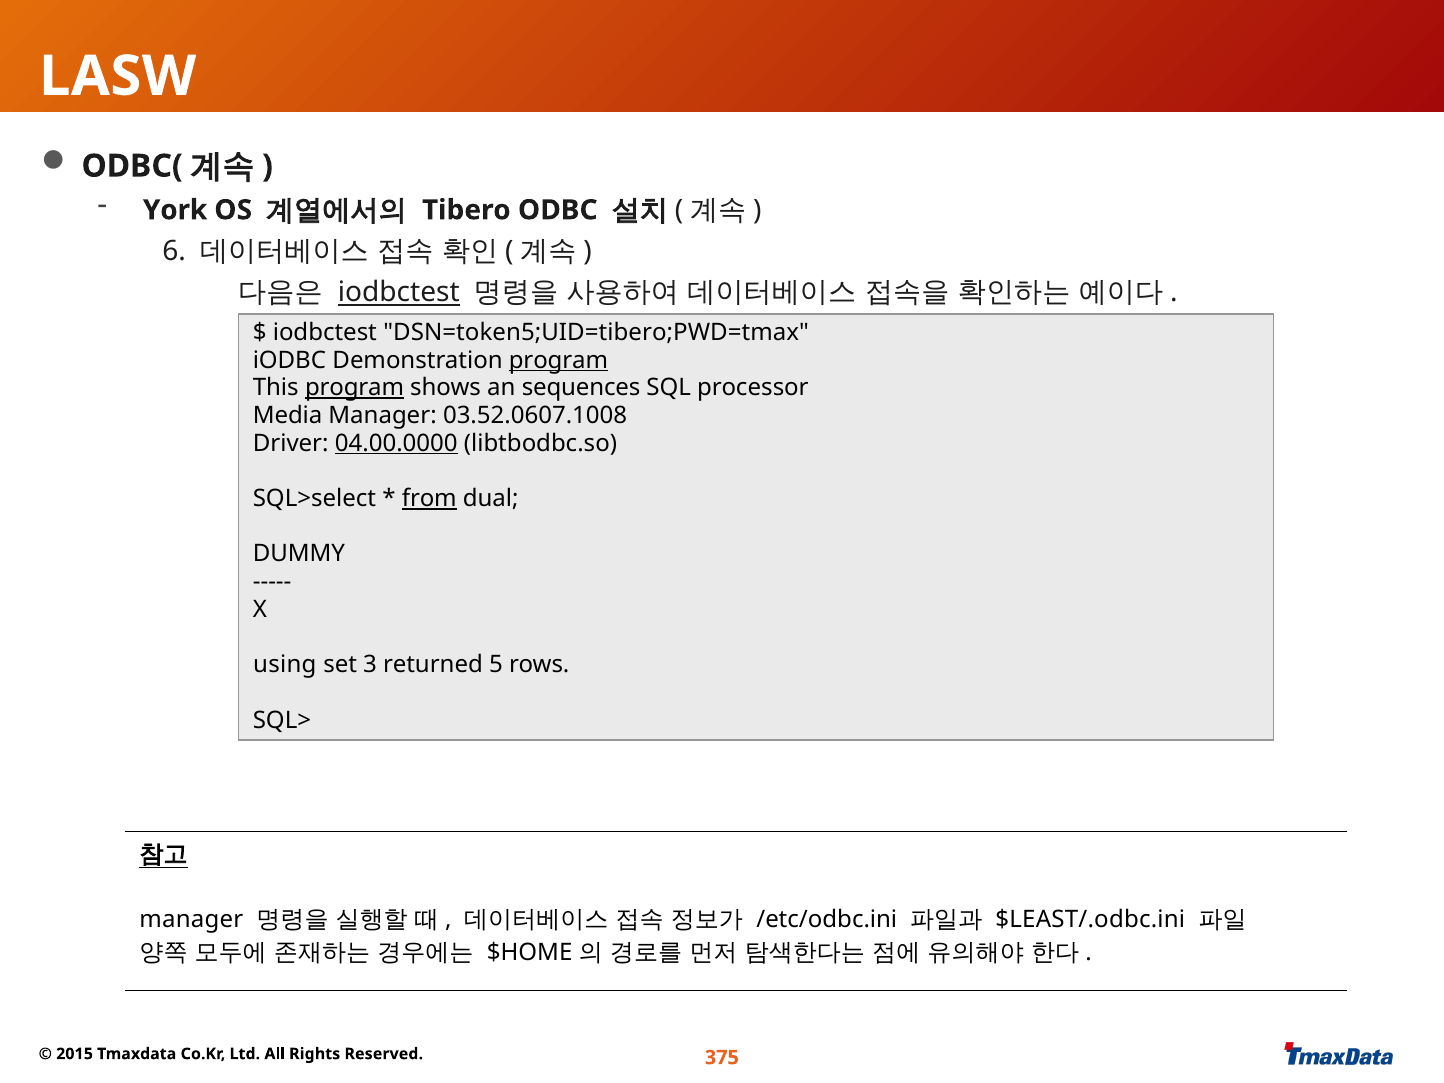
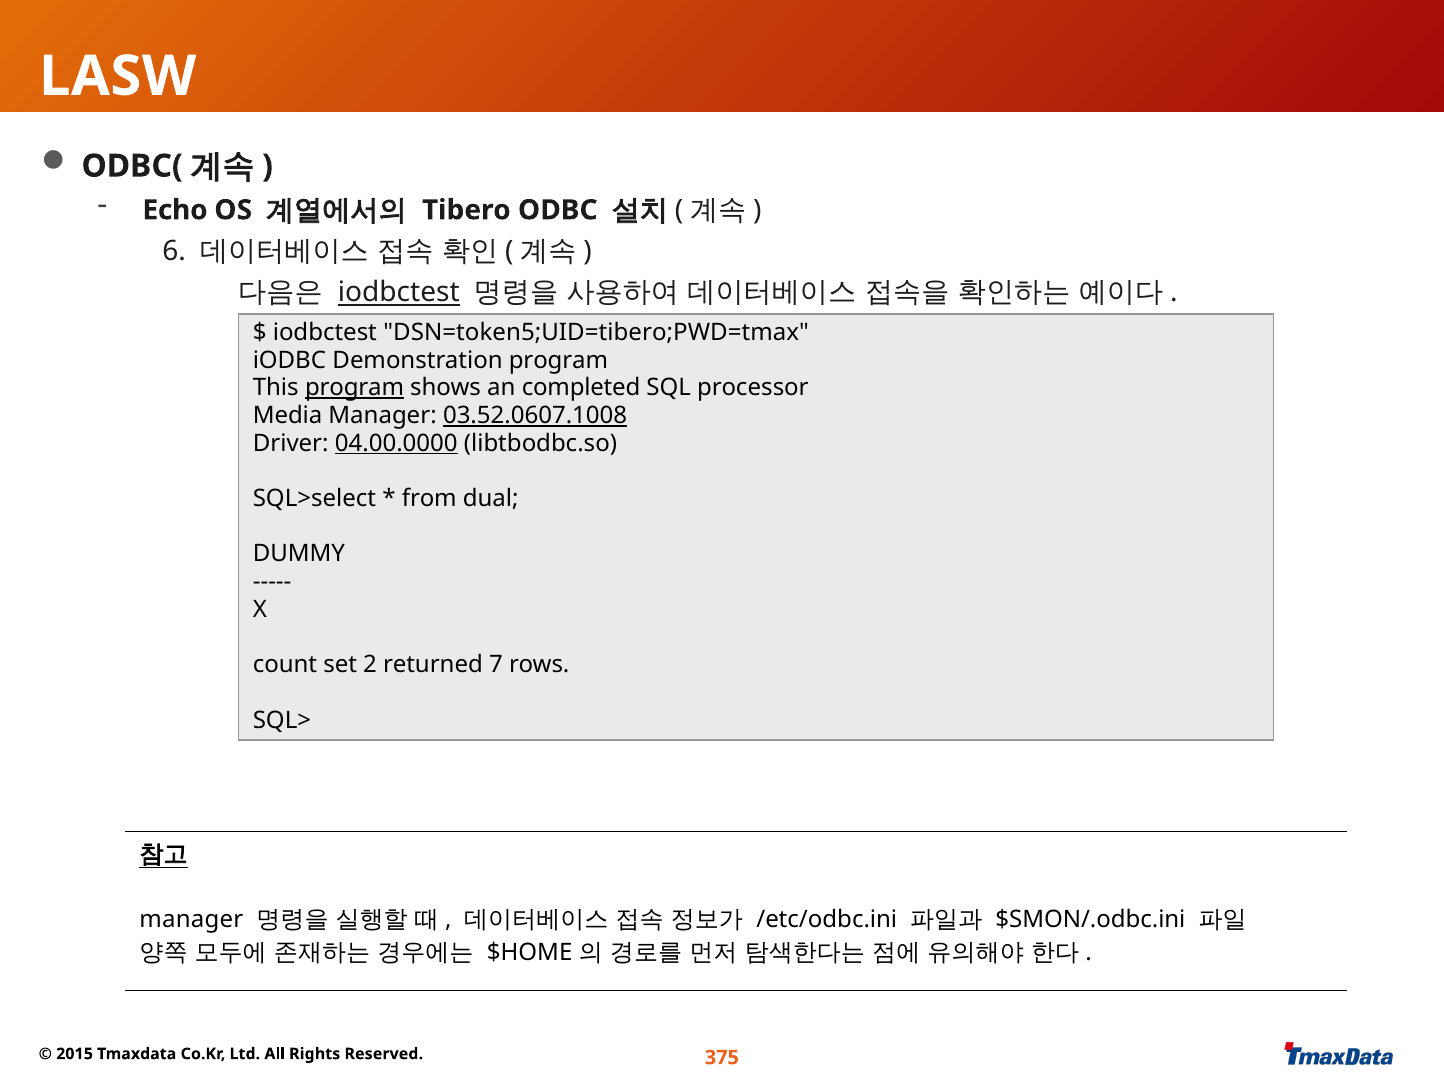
York: York -> Echo
program at (558, 360) underline: present -> none
sequences: sequences -> completed
03.52.0607.1008 underline: none -> present
from underline: present -> none
using: using -> count
3: 3 -> 2
5: 5 -> 7
$LEAST/.odbc.ini: $LEAST/.odbc.ini -> $SMON/.odbc.ini
